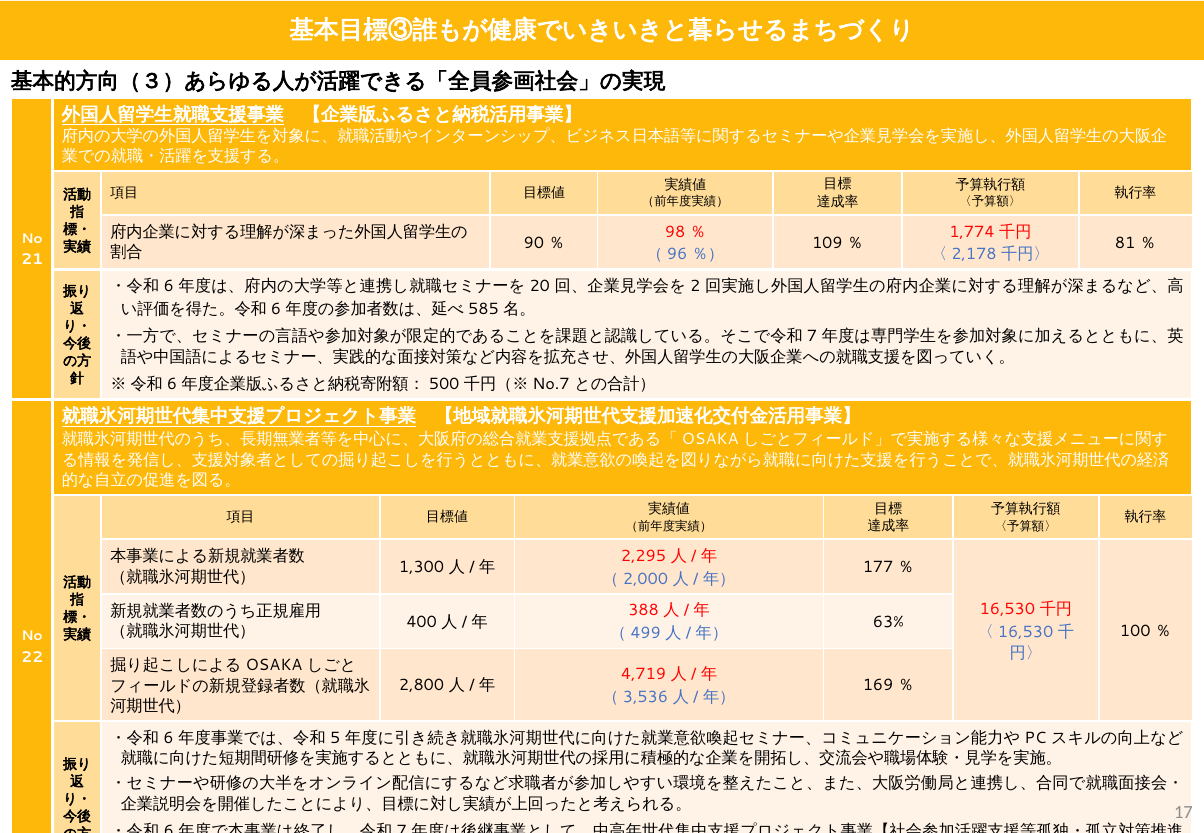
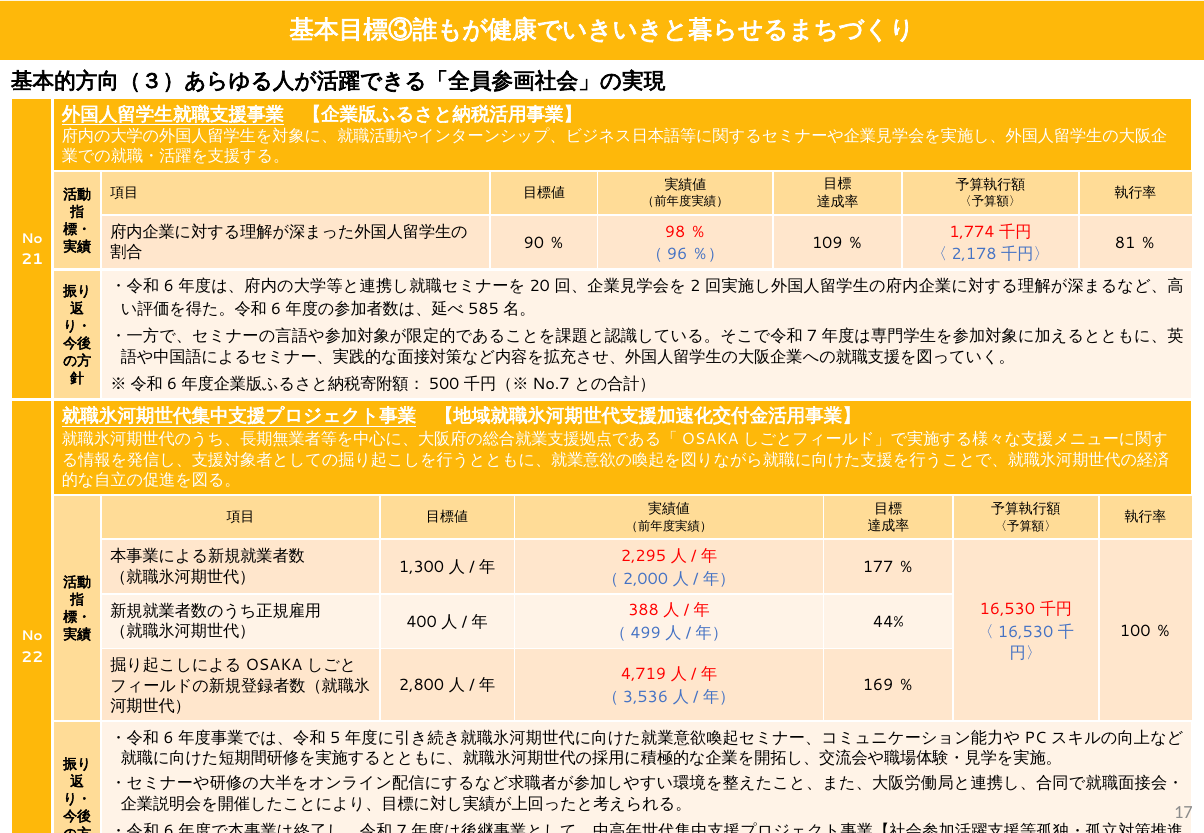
63%: 63% -> 44%
